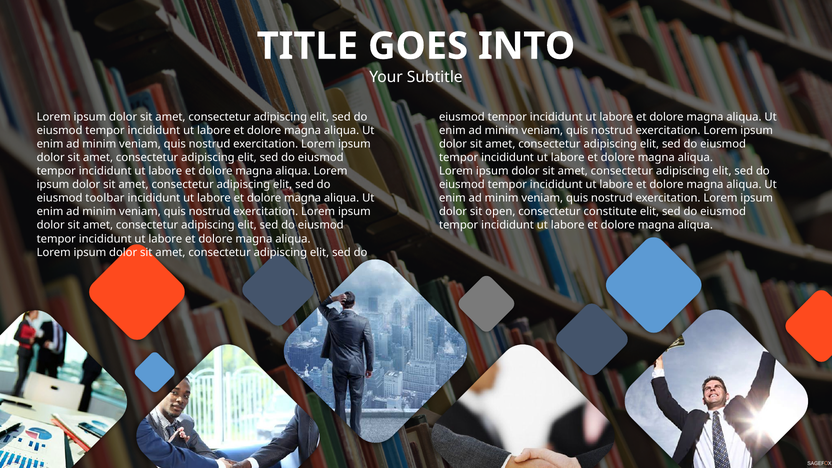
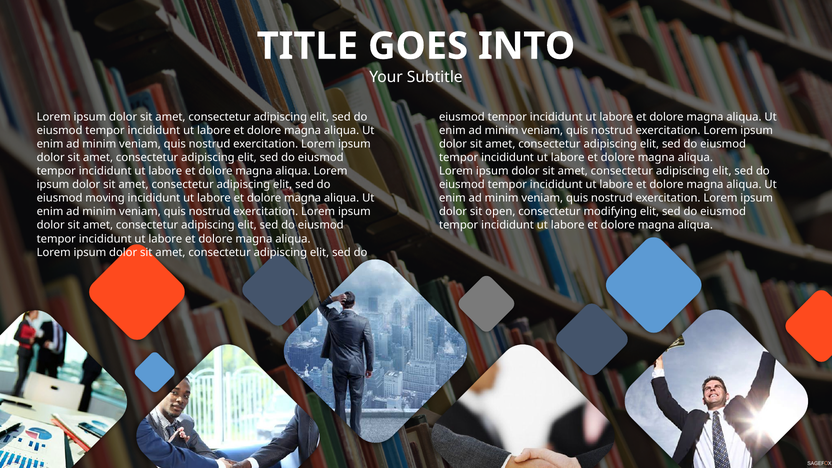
toolbar: toolbar -> moving
constitute: constitute -> modifying
